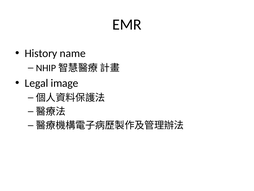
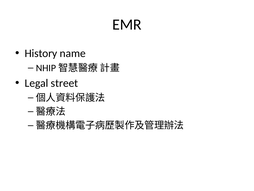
image: image -> street
